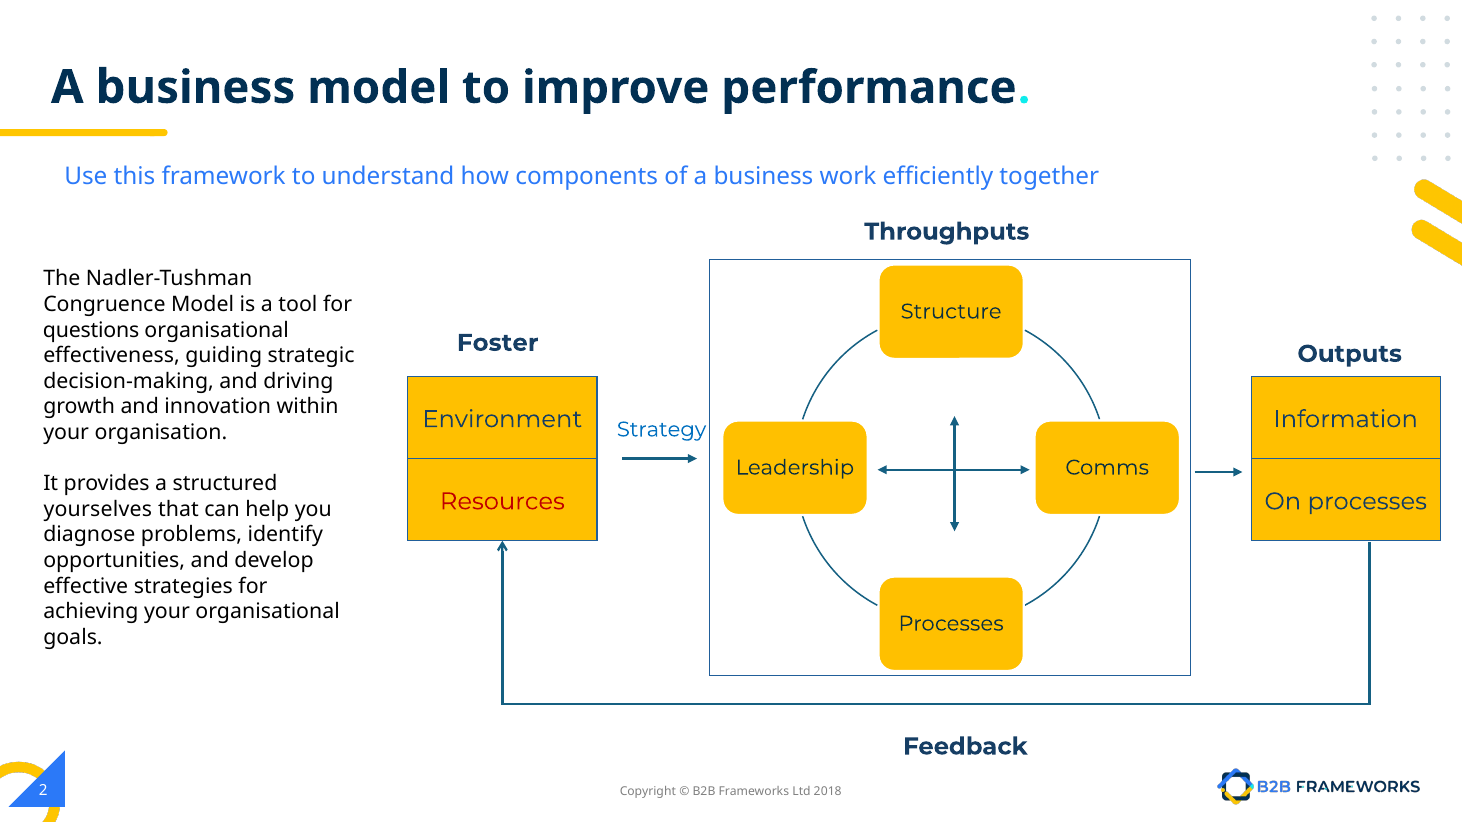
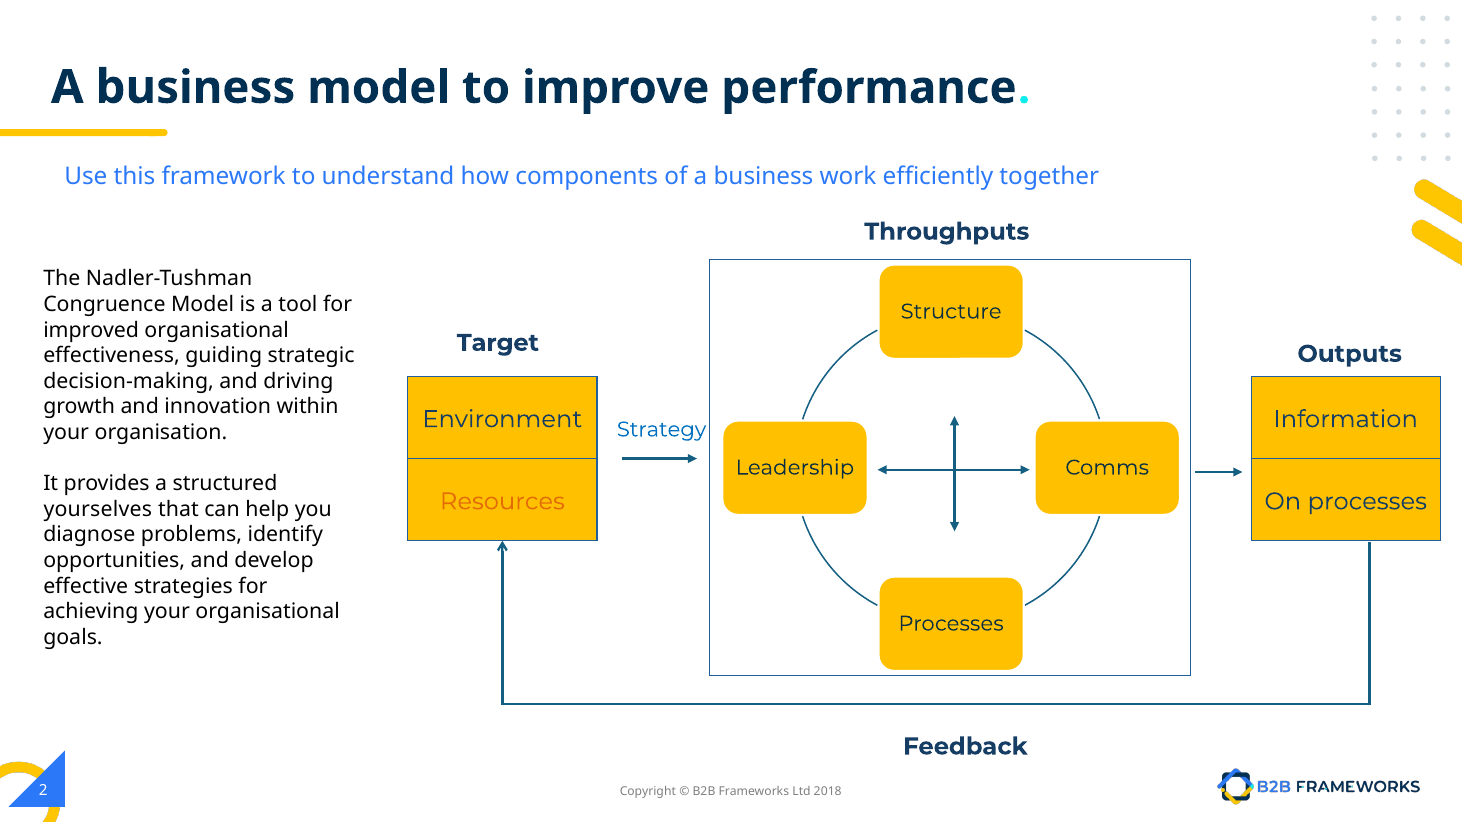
questions at (91, 330): questions -> improved
Foster: Foster -> Target
Resources colour: red -> orange
